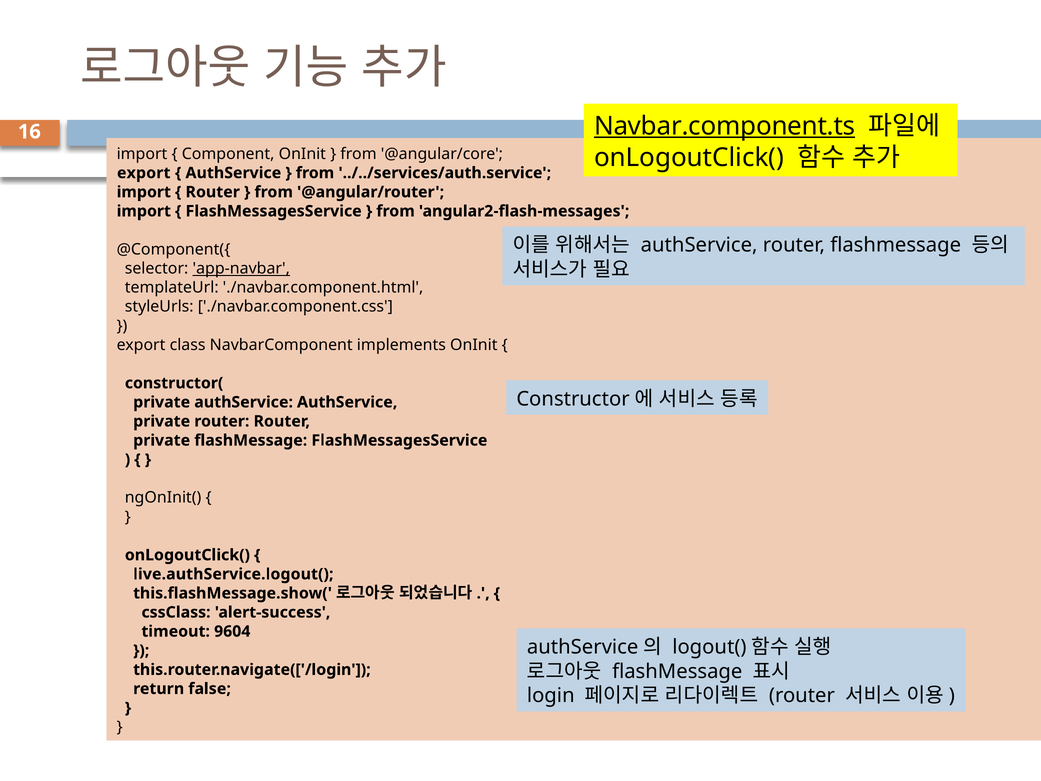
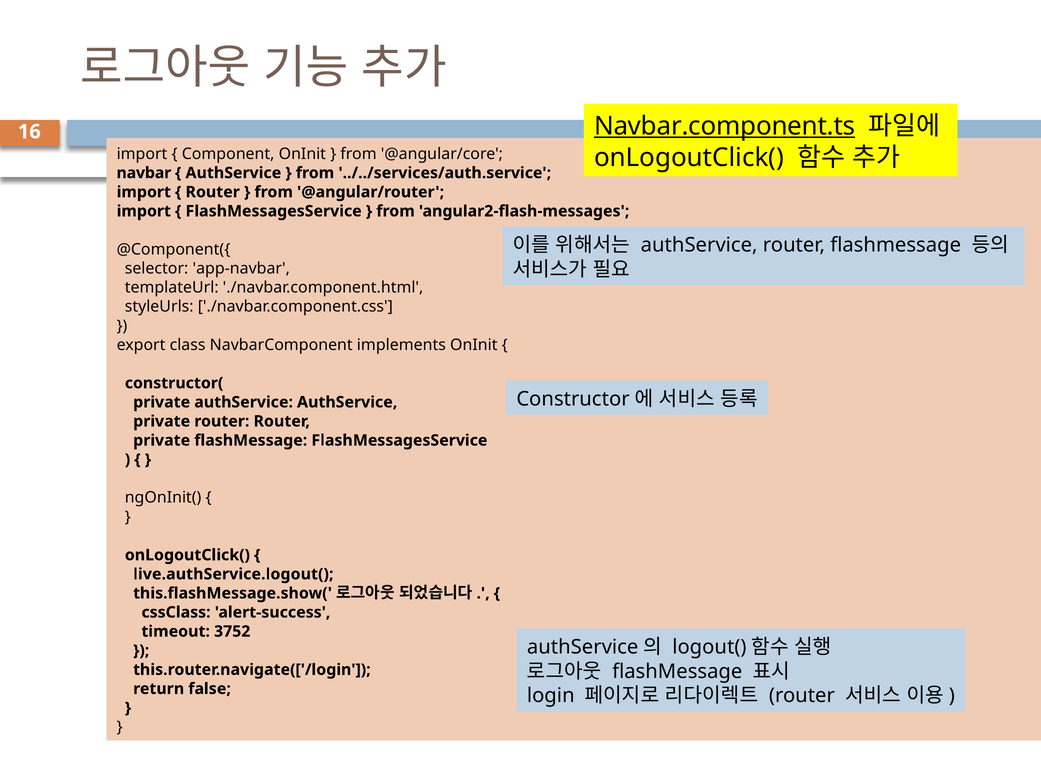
export at (144, 173): export -> navbar
app-navbar underline: present -> none
9604: 9604 -> 3752
